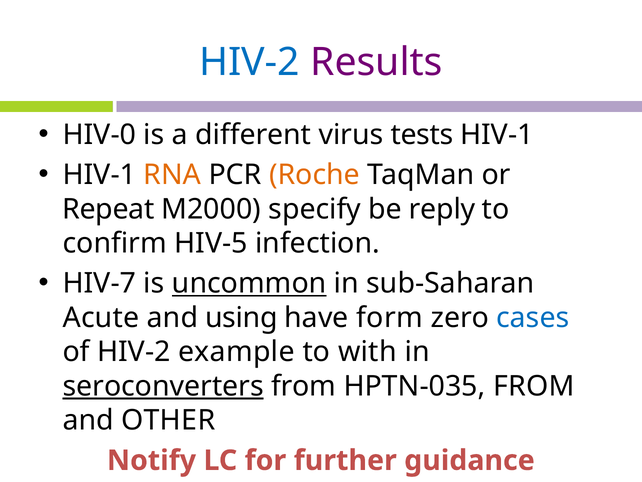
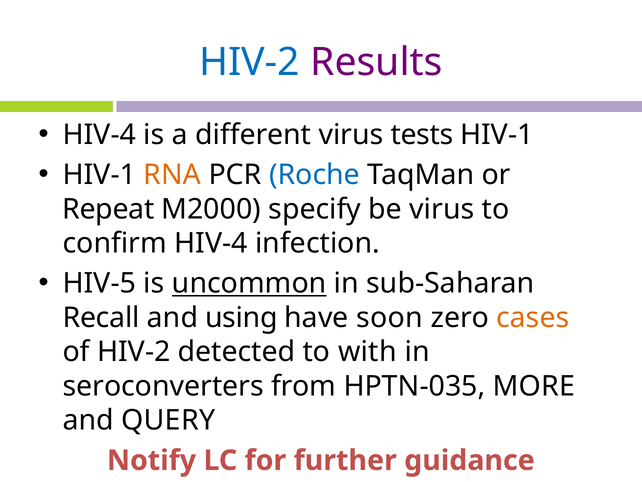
HIV-0 at (99, 135): HIV-0 -> HIV-4
Roche colour: orange -> blue
be reply: reply -> virus
confirm HIV-5: HIV-5 -> HIV-4
HIV-7: HIV-7 -> HIV-5
Acute: Acute -> Recall
form: form -> soon
cases colour: blue -> orange
example: example -> detected
seroconverters underline: present -> none
HPTN-035 FROM: FROM -> MORE
OTHER: OTHER -> QUERY
